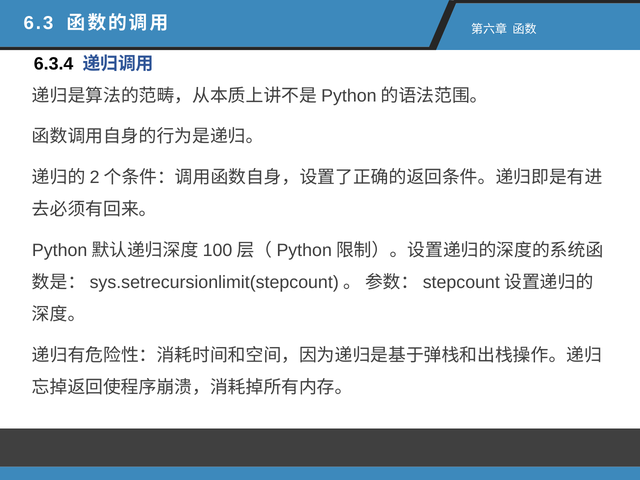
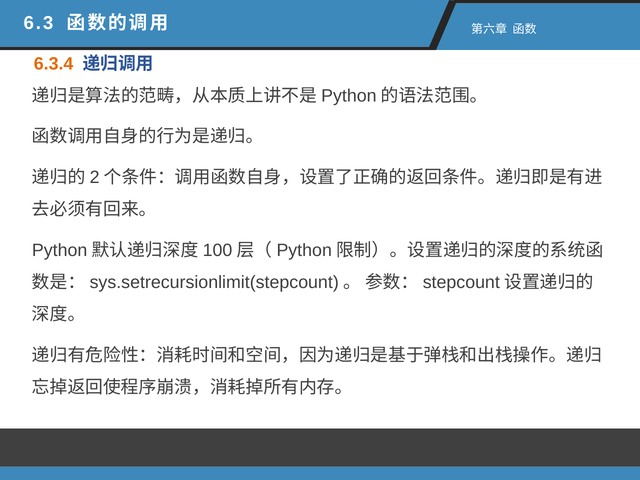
6.3.4 colour: black -> orange
